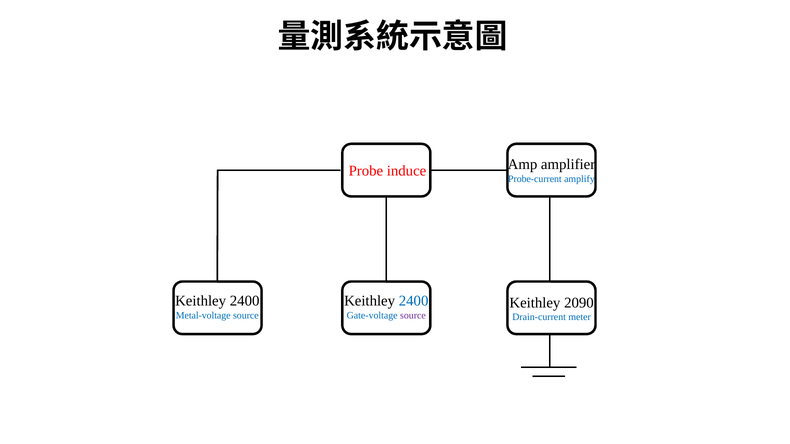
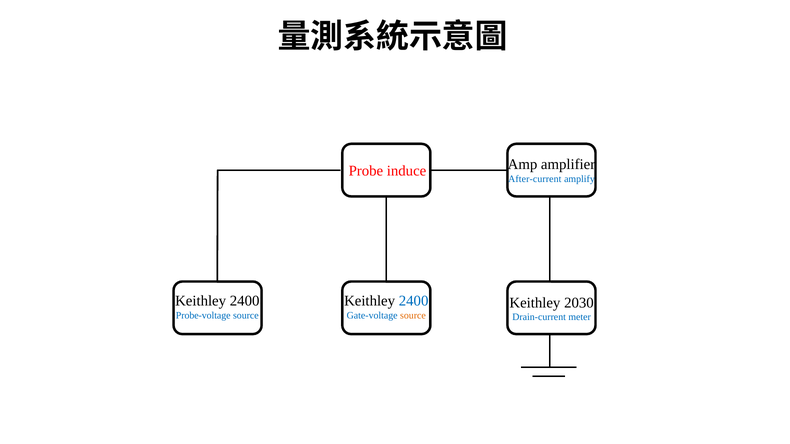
Probe-current: Probe-current -> After-current
2090: 2090 -> 2030
Metal-voltage: Metal-voltage -> Probe-voltage
source at (413, 316) colour: purple -> orange
